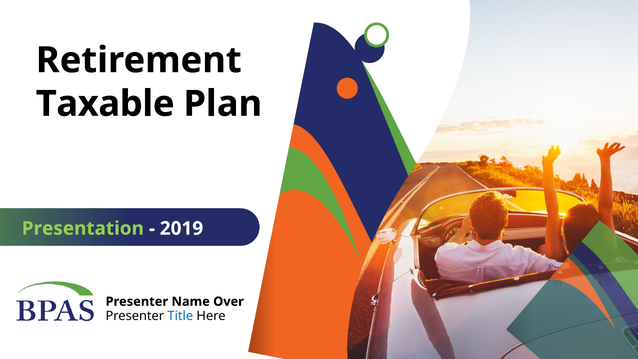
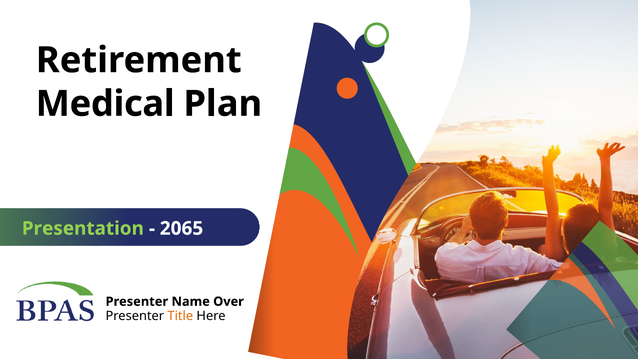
Taxable: Taxable -> Medical
2019: 2019 -> 2065
Title colour: blue -> orange
